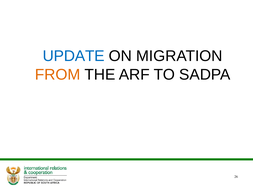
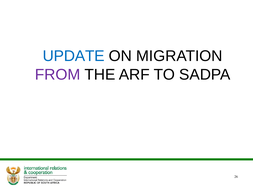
FROM colour: orange -> purple
